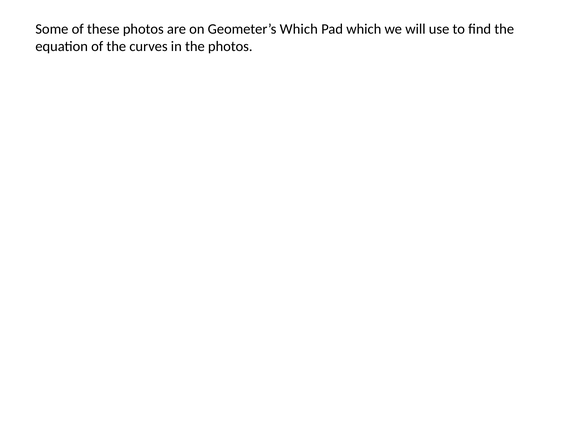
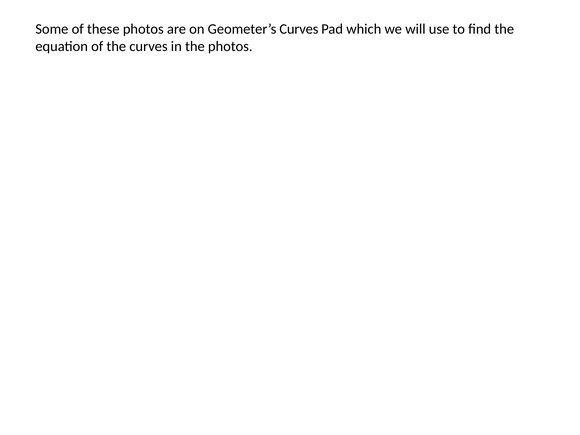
Geometer’s Which: Which -> Curves
